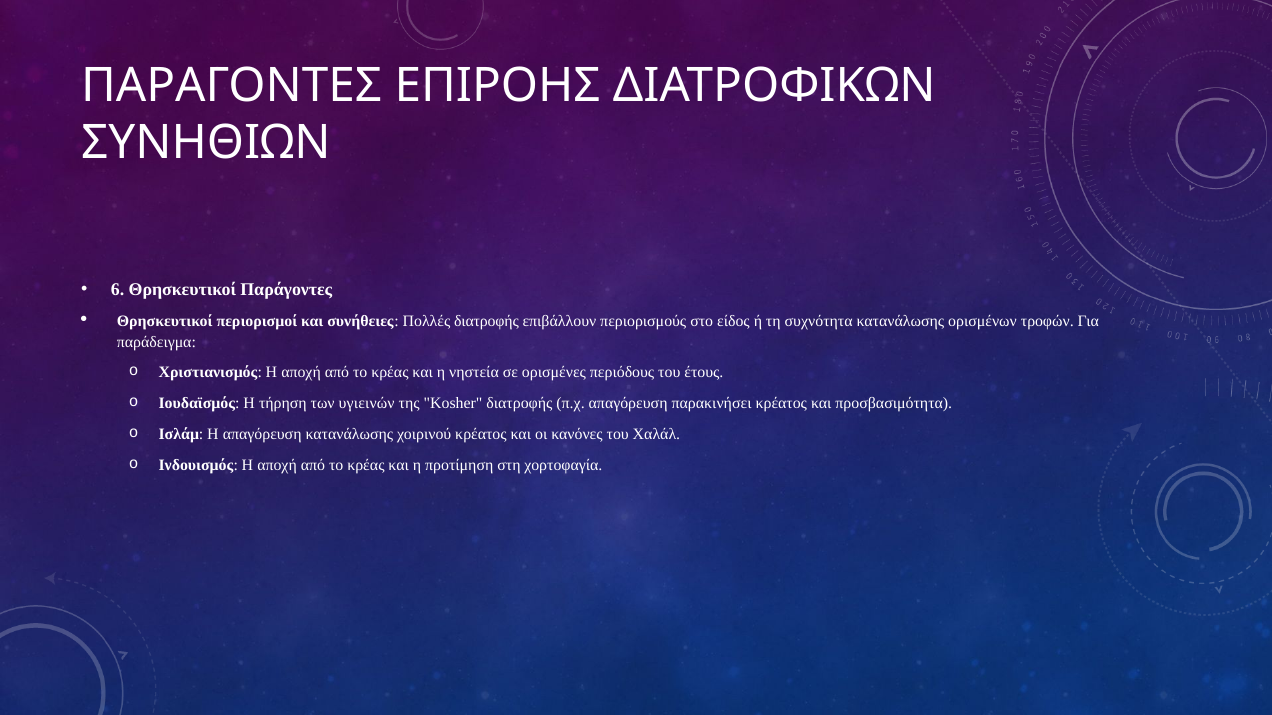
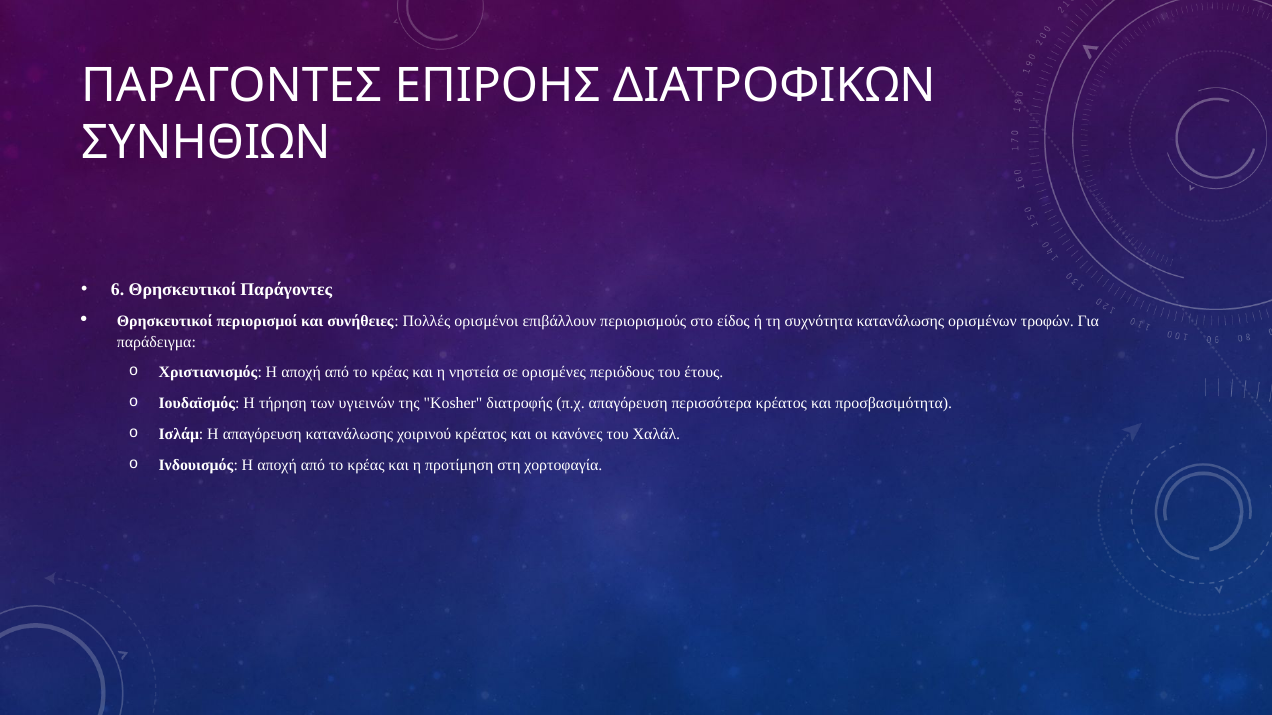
Πολλές διατροφής: διατροφής -> ορισμένοι
παρακινήσει: παρακινήσει -> περισσότερα
